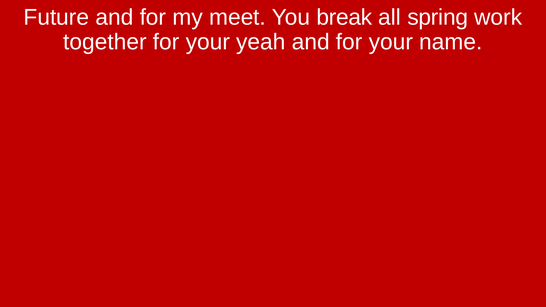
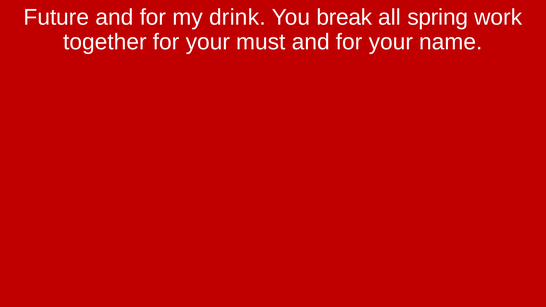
meet: meet -> drink
yeah: yeah -> must
